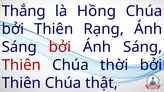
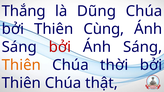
Hồng: Hồng -> Dũng
Rạng: Rạng -> Cùng
Thiên at (21, 65) colour: red -> orange
